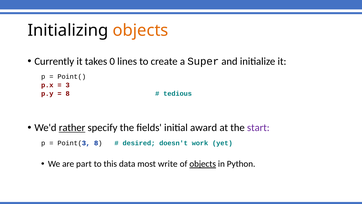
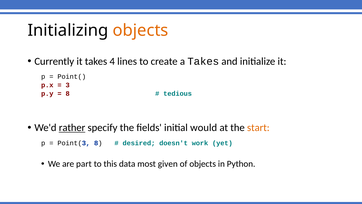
0: 0 -> 4
a Super: Super -> Takes
award: award -> would
start colour: purple -> orange
write: write -> given
objects at (203, 164) underline: present -> none
